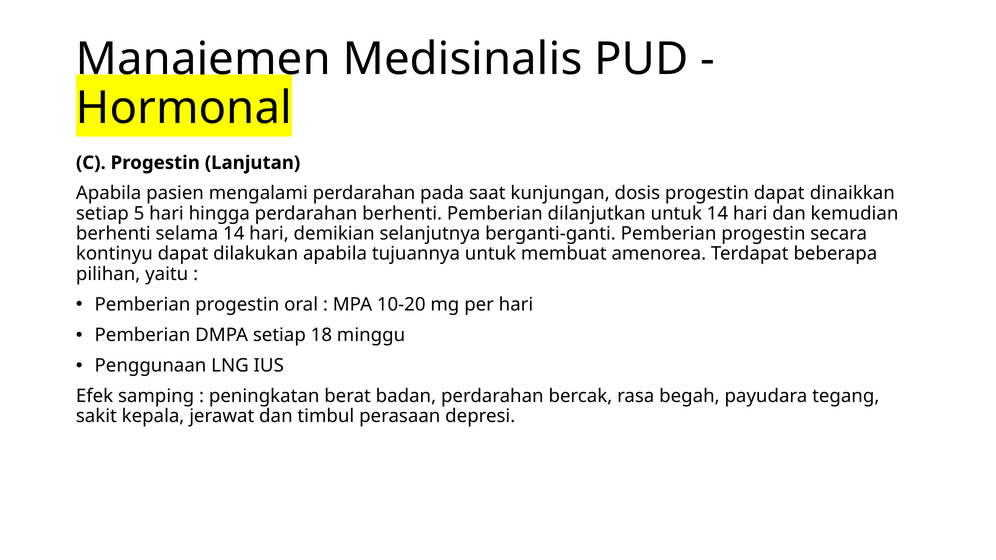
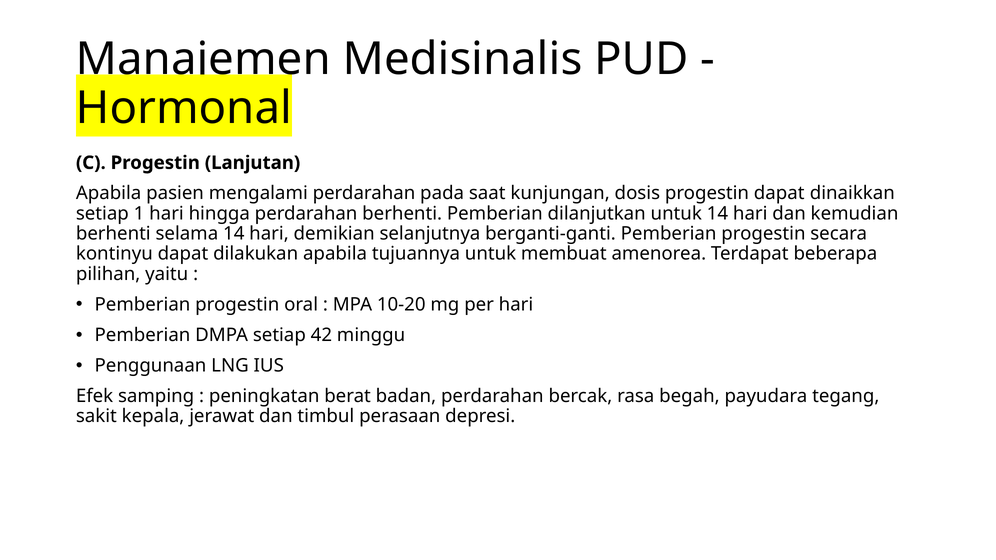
5: 5 -> 1
18: 18 -> 42
